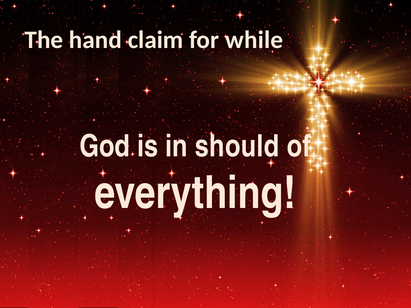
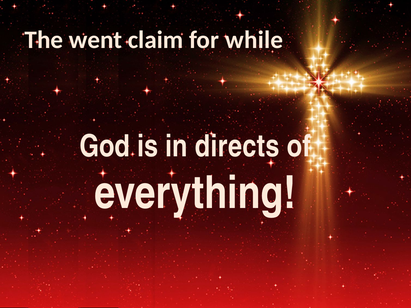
hand: hand -> went
should: should -> directs
